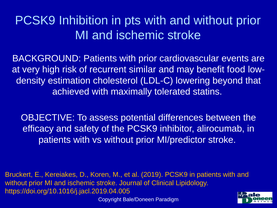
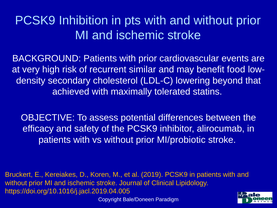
estimation: estimation -> secondary
MI/predictor: MI/predictor -> MI/probiotic
